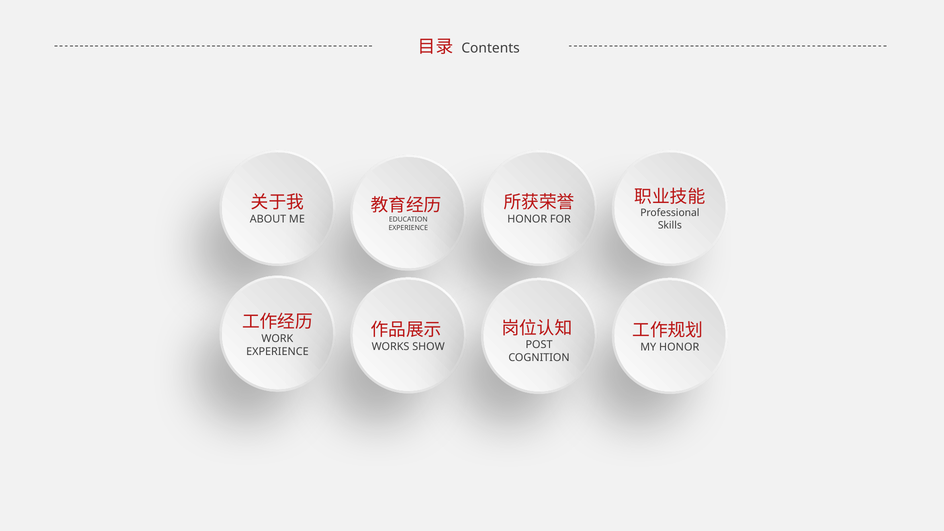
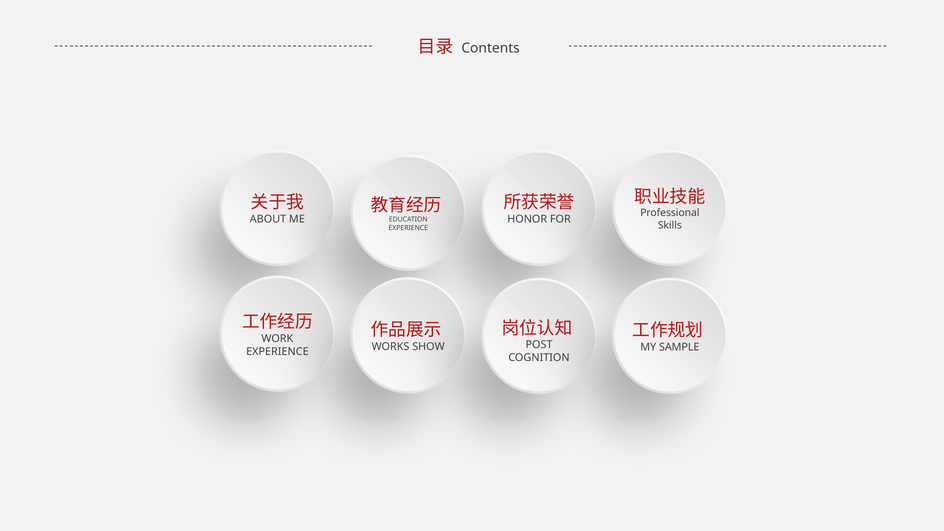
HONOR at (679, 347): HONOR -> SAMPLE
